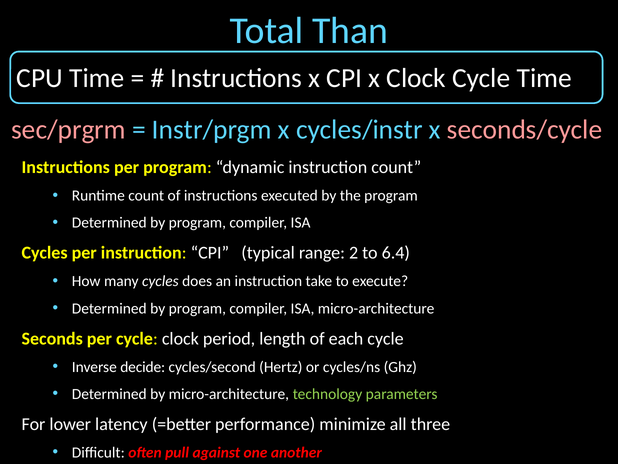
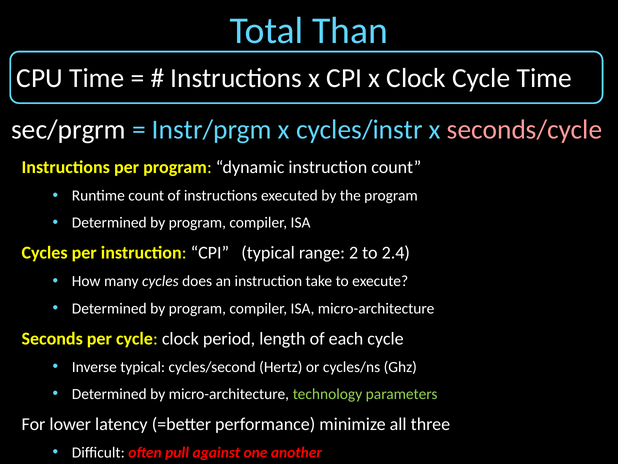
sec/prgrm colour: pink -> white
6.4: 6.4 -> 2.4
Inverse decide: decide -> typical
